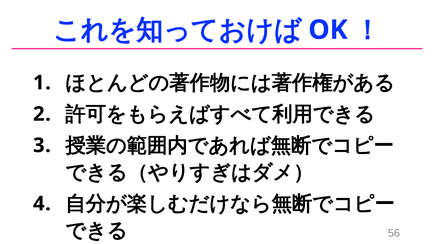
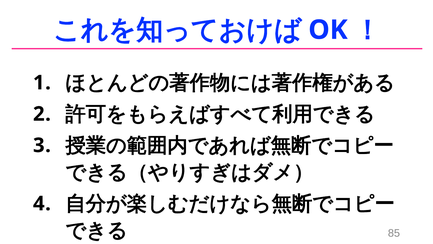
56: 56 -> 85
